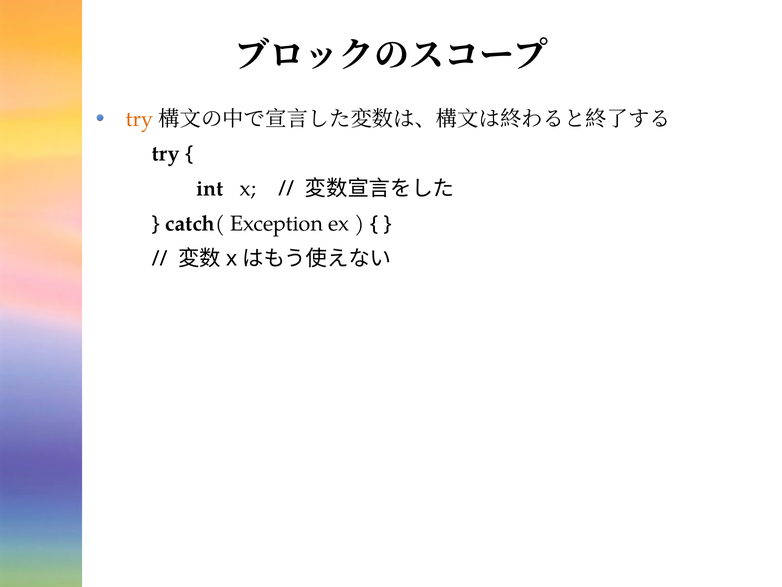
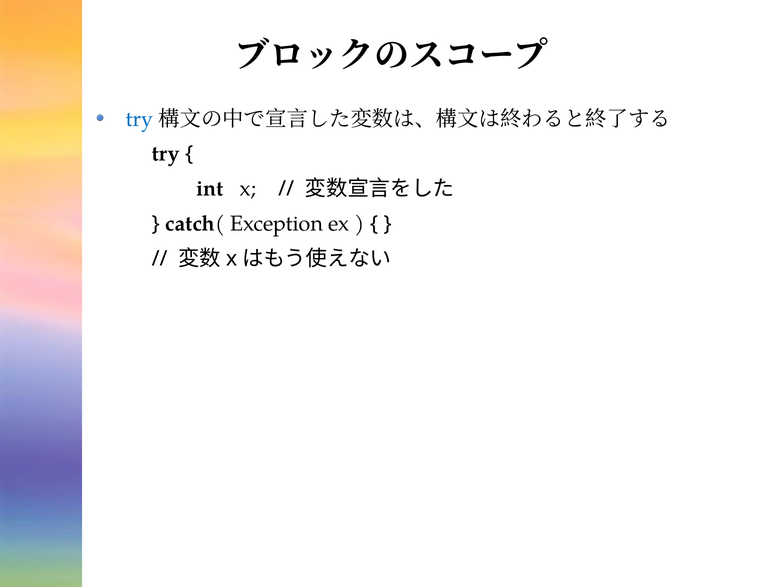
try at (139, 119) colour: orange -> blue
